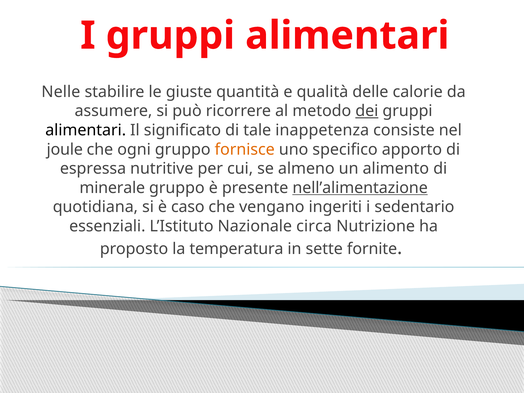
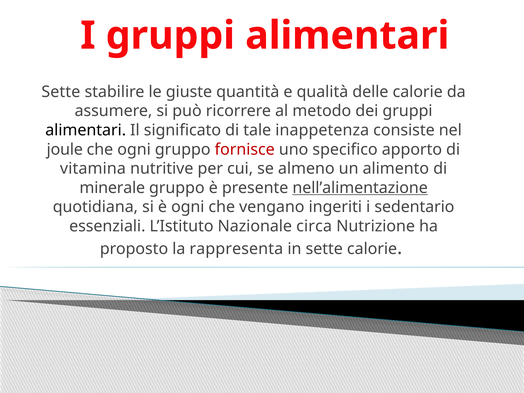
Nelle at (61, 92): Nelle -> Sette
dei underline: present -> none
fornisce colour: orange -> red
espressa: espressa -> vitamina
è caso: caso -> ogni
temperatura: temperatura -> rappresenta
sette fornite: fornite -> calorie
